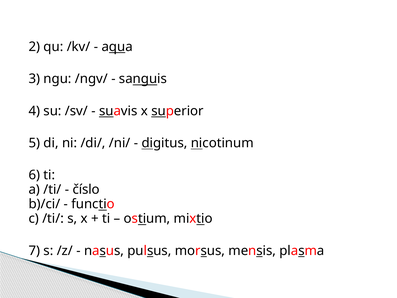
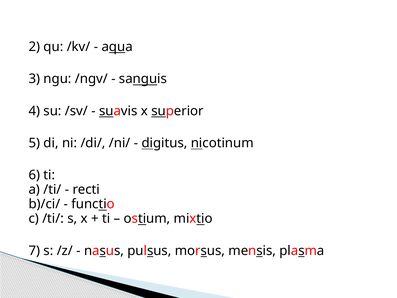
číslo: číslo -> recti
